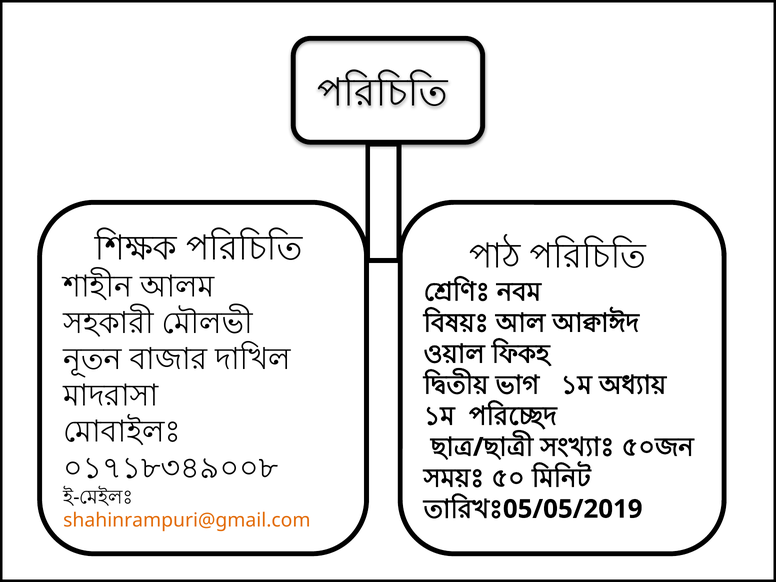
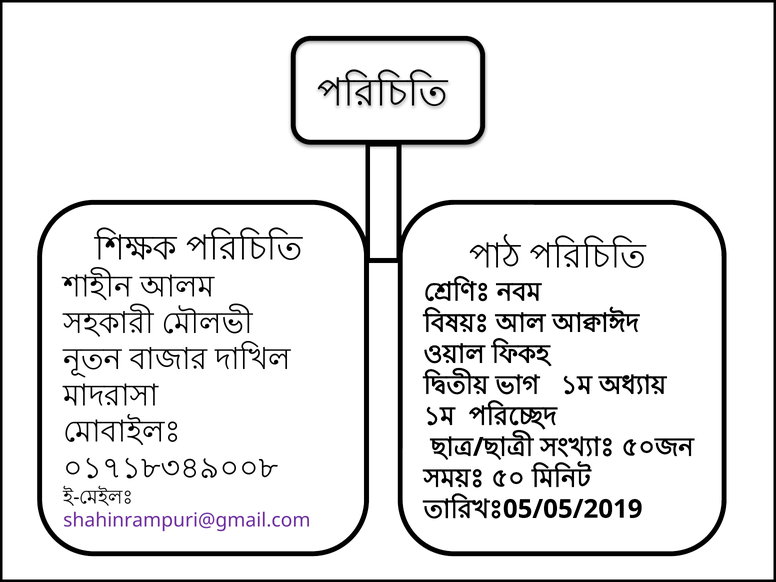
shahinrampuri@gmail.com colour: orange -> purple
